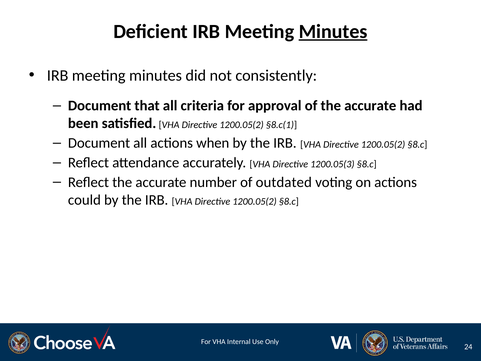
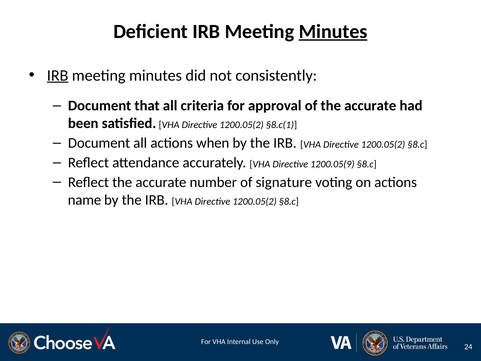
IRB at (58, 75) underline: none -> present
1200.05(3: 1200.05(3 -> 1200.05(9
outdated: outdated -> signature
could: could -> name
